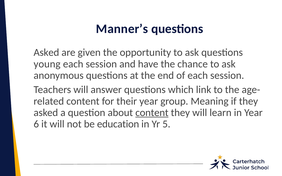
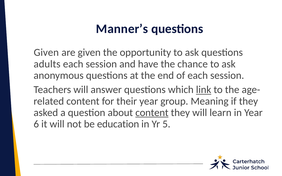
Asked at (46, 53): Asked -> Given
young: young -> adults
link underline: none -> present
